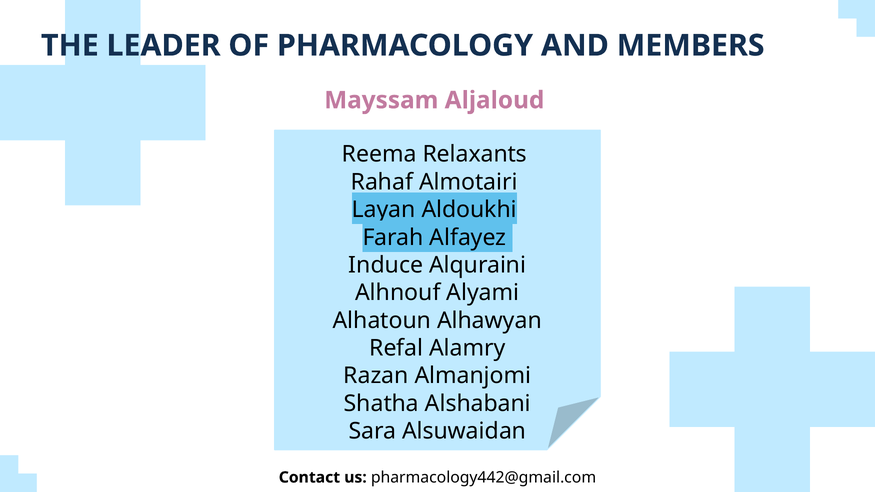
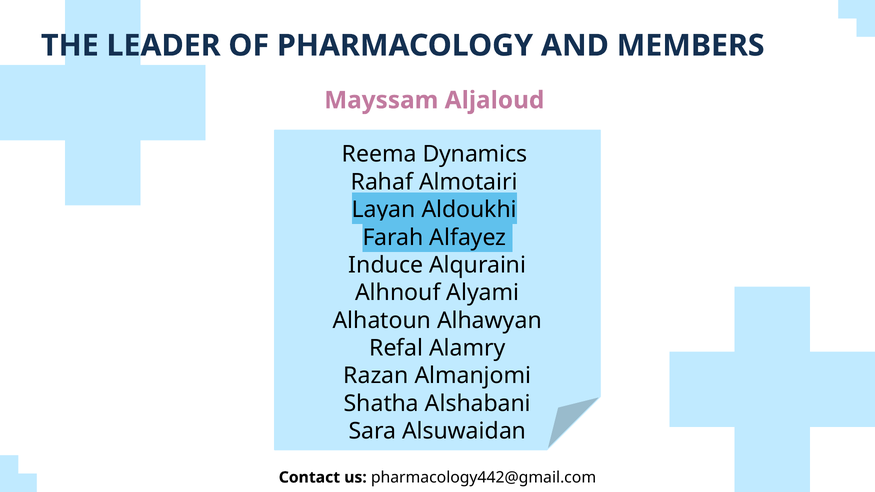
Relaxants: Relaxants -> Dynamics
